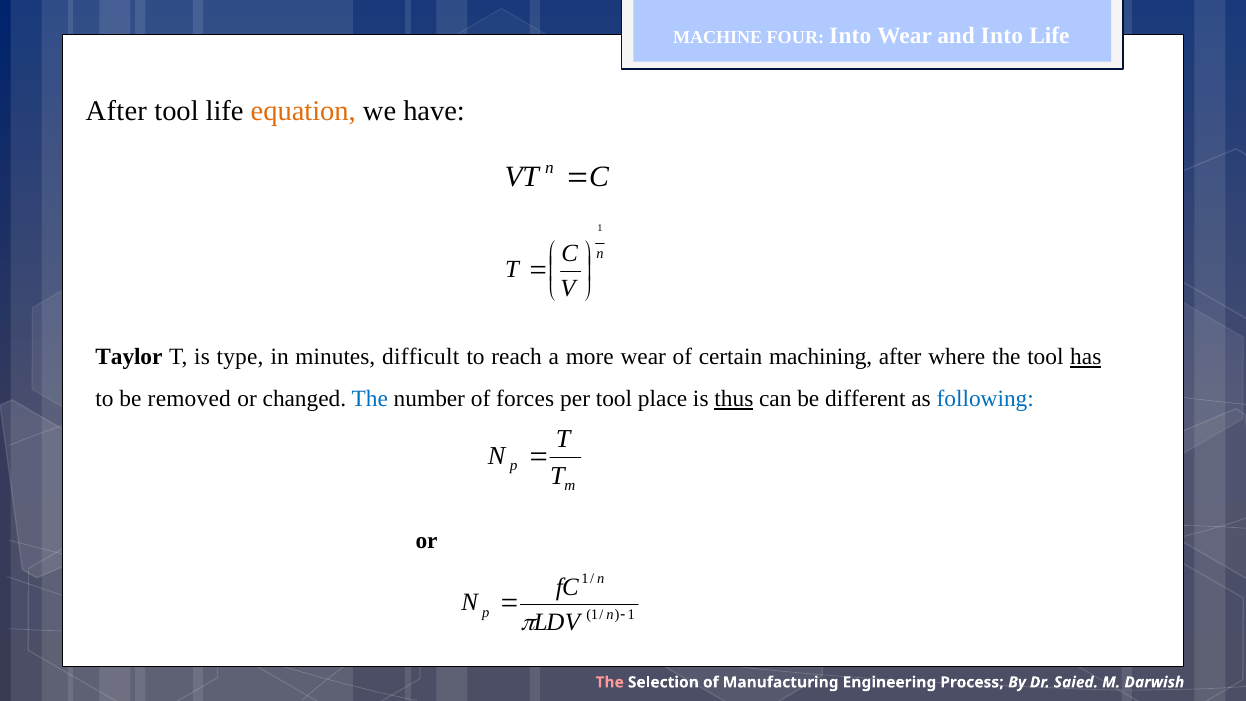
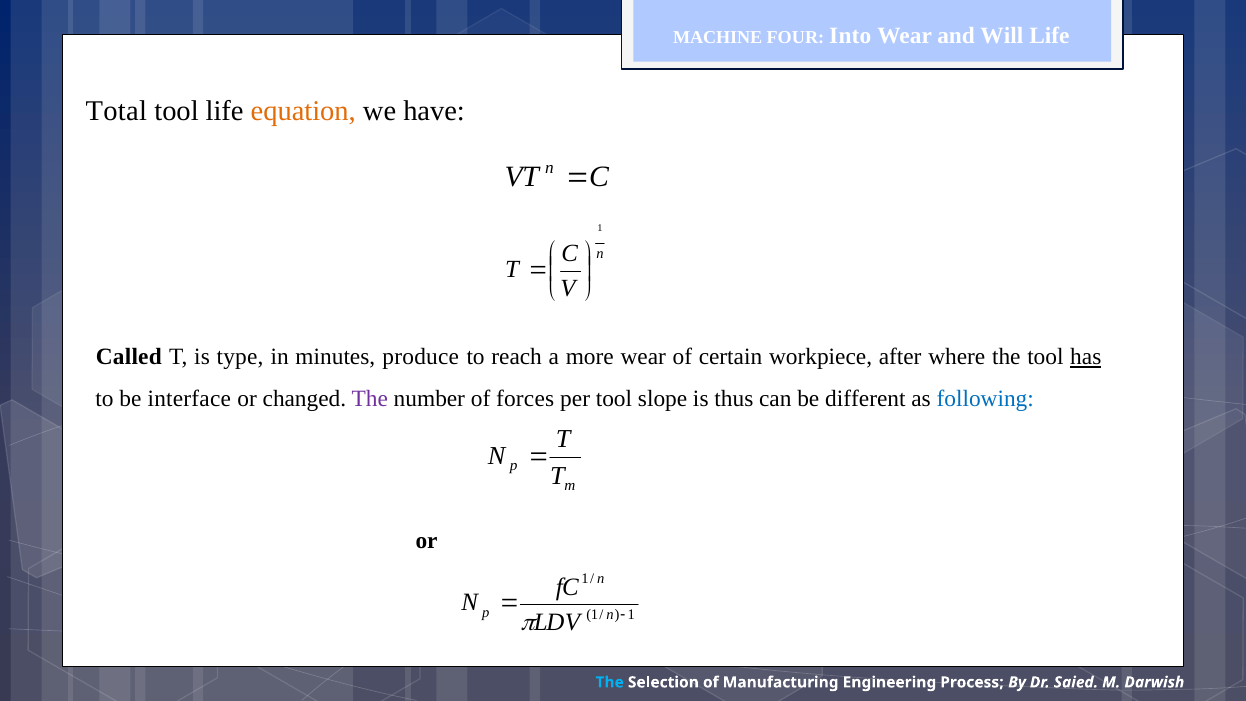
and Into: Into -> Will
After at (116, 111): After -> Total
Taylor: Taylor -> Called
difficult: difficult -> produce
machining: machining -> workpiece
removed: removed -> interface
The at (370, 399) colour: blue -> purple
place: place -> slope
thus underline: present -> none
The at (610, 682) colour: pink -> light blue
